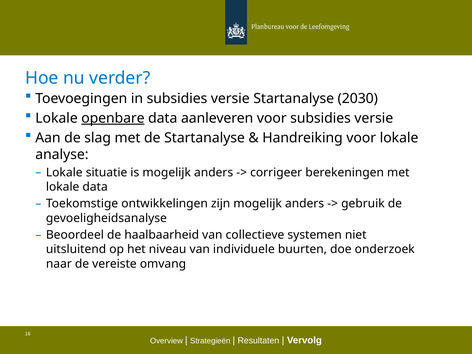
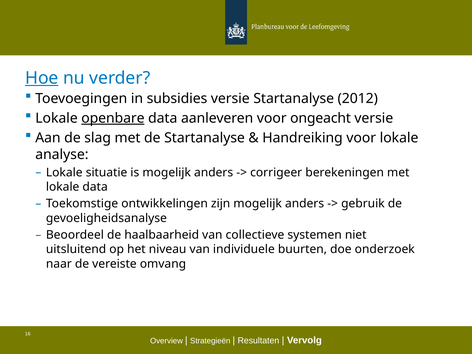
Hoe underline: none -> present
2030: 2030 -> 2012
voor subsidies: subsidies -> ongeacht
